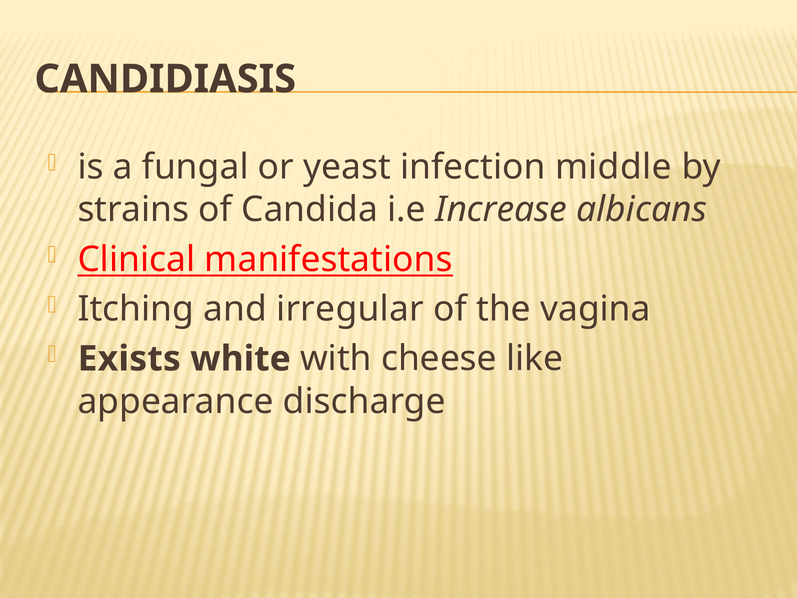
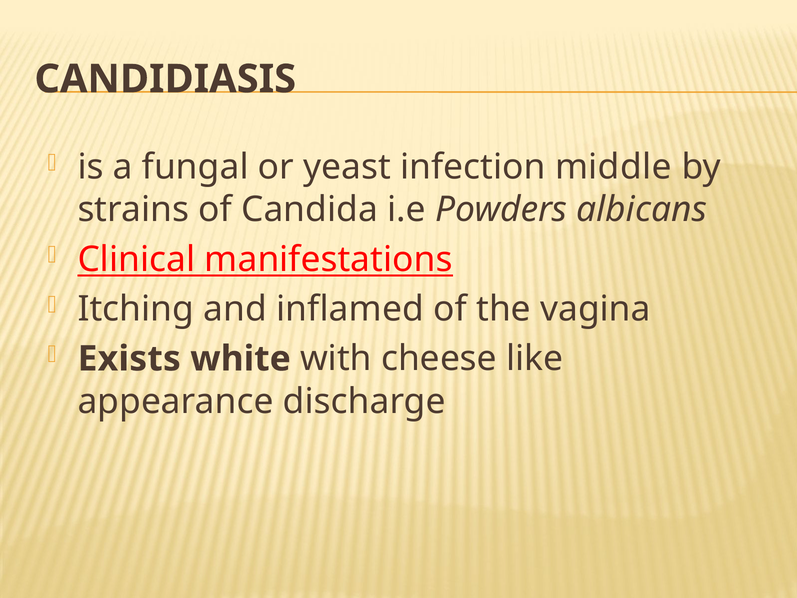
Increase: Increase -> Powders
irregular: irregular -> inflamed
